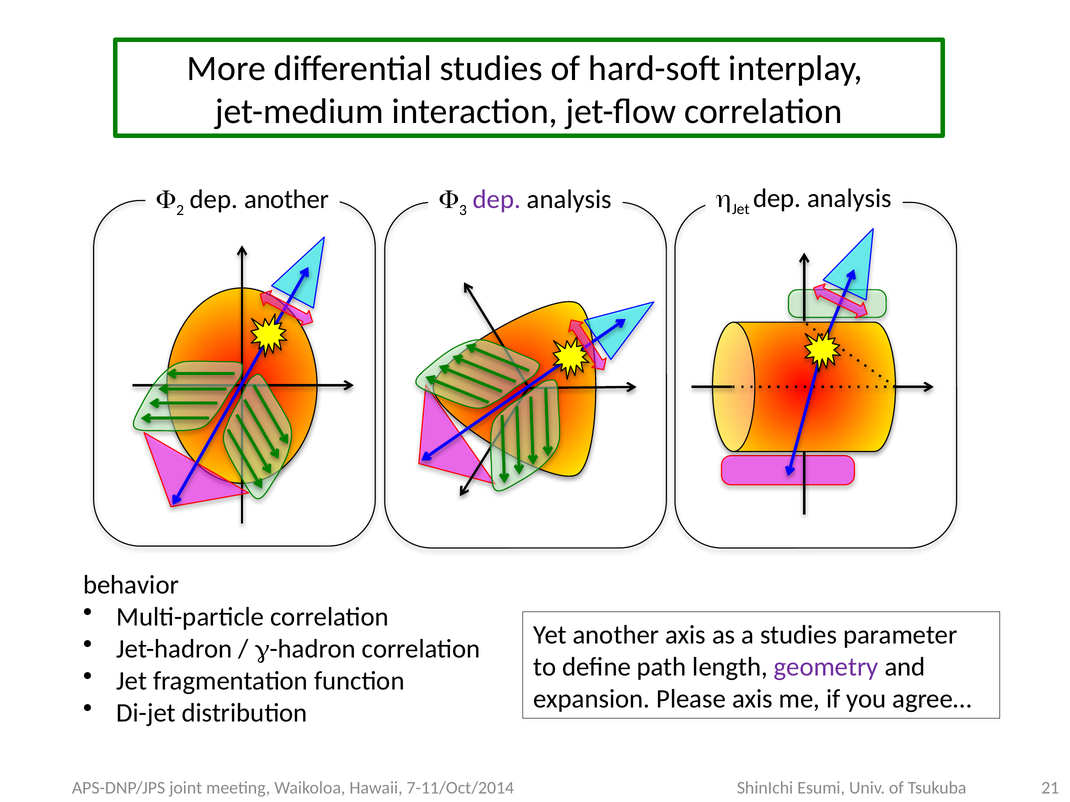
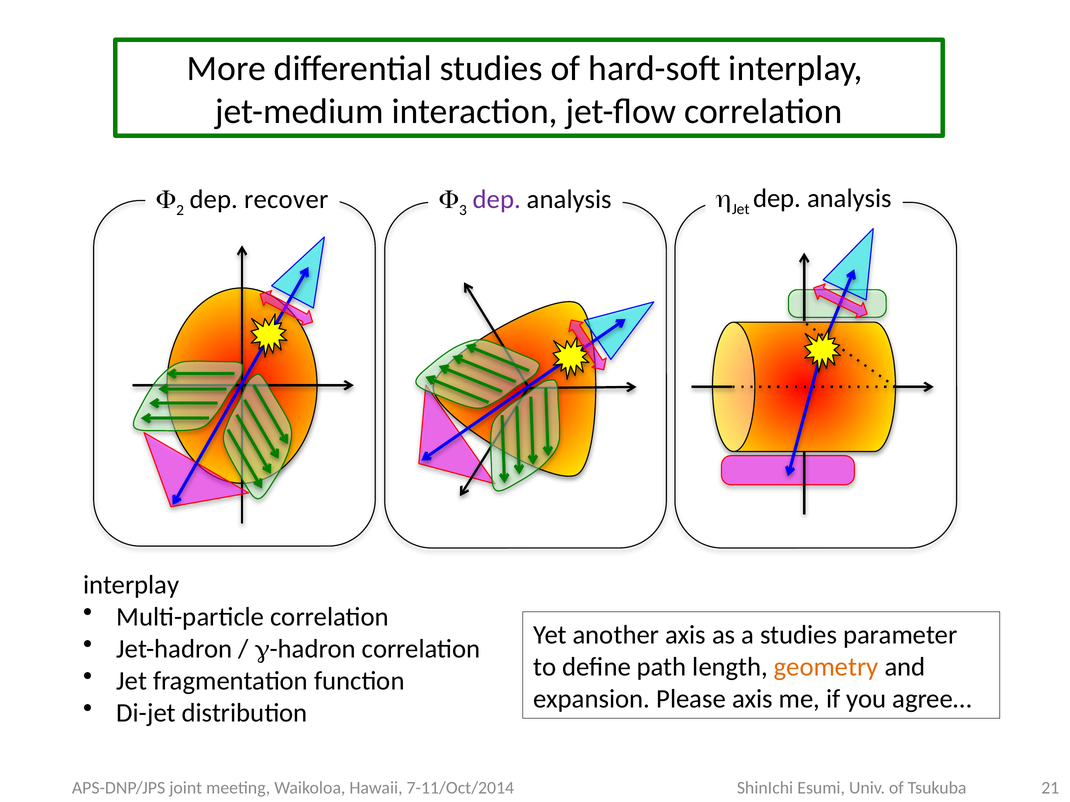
dep another: another -> recover
behavior at (131, 585): behavior -> interplay
geometry colour: purple -> orange
